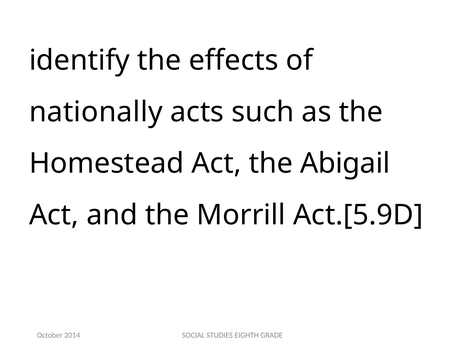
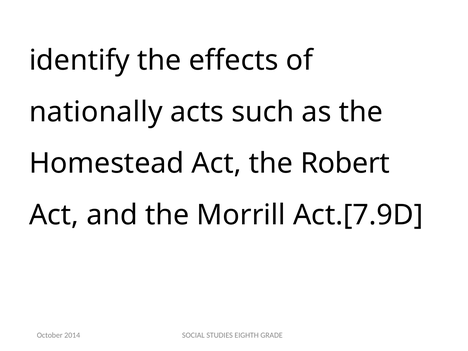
Abigail: Abigail -> Robert
Act.[5.9D: Act.[5.9D -> Act.[7.9D
